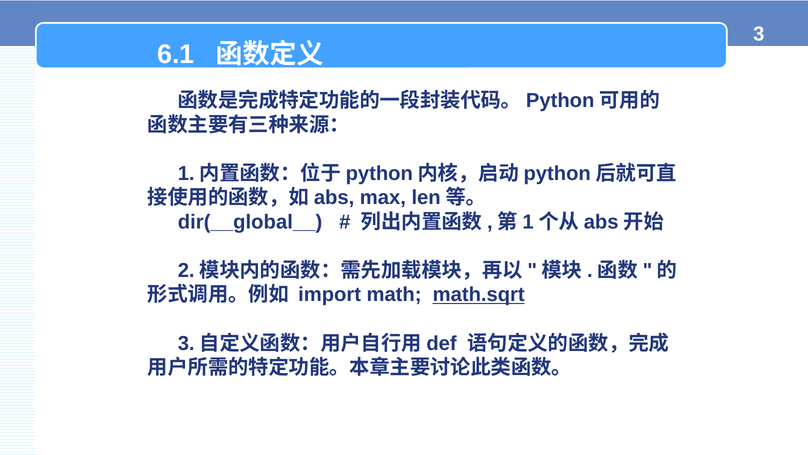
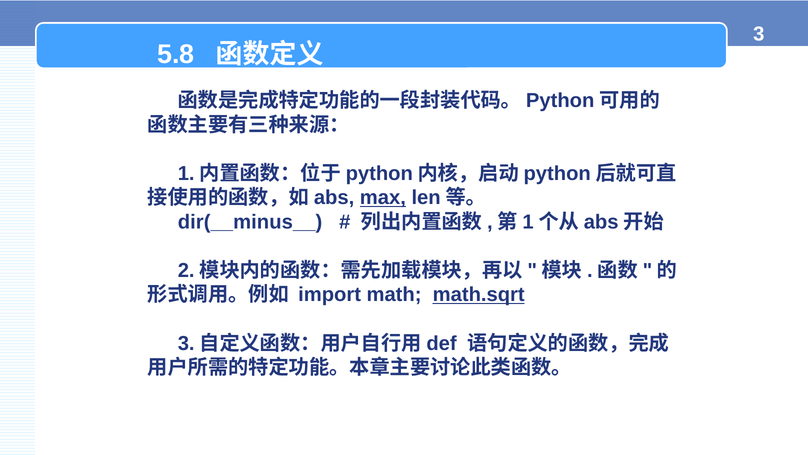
6.1: 6.1 -> 5.8
max underline: none -> present
dir(__global__: dir(__global__ -> dir(__minus__
